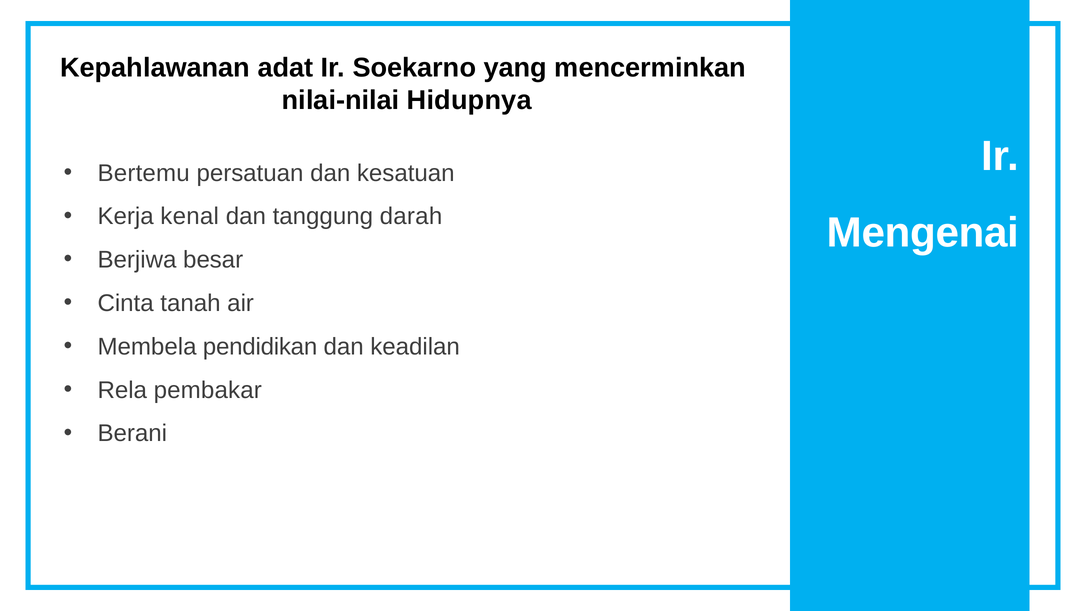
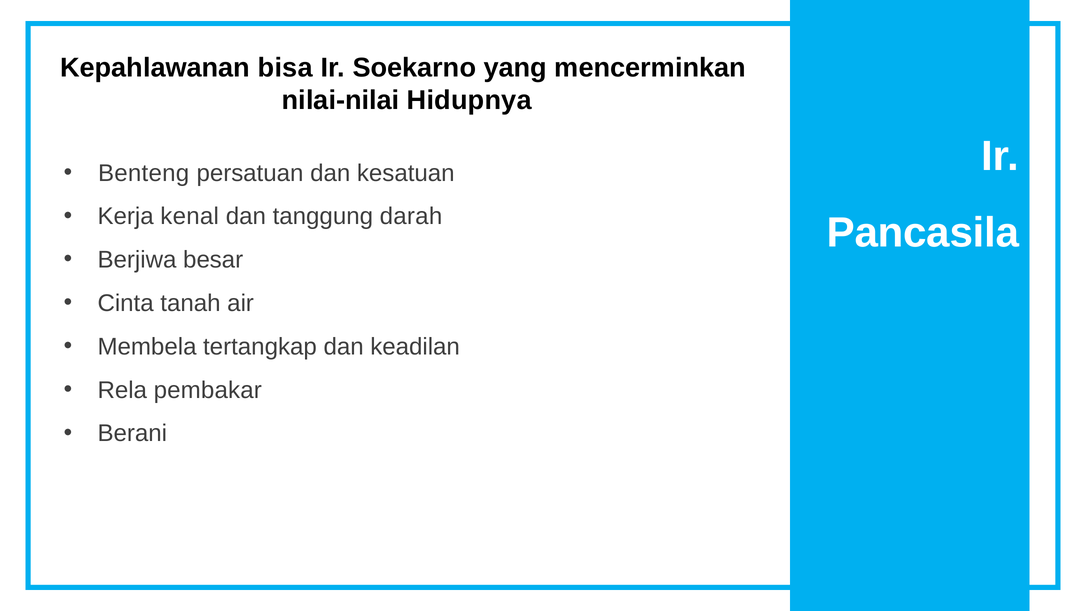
adat: adat -> bisa
Bertemu: Bertemu -> Benteng
Mengenai: Mengenai -> Pancasila
pendidikan: pendidikan -> tertangkap
